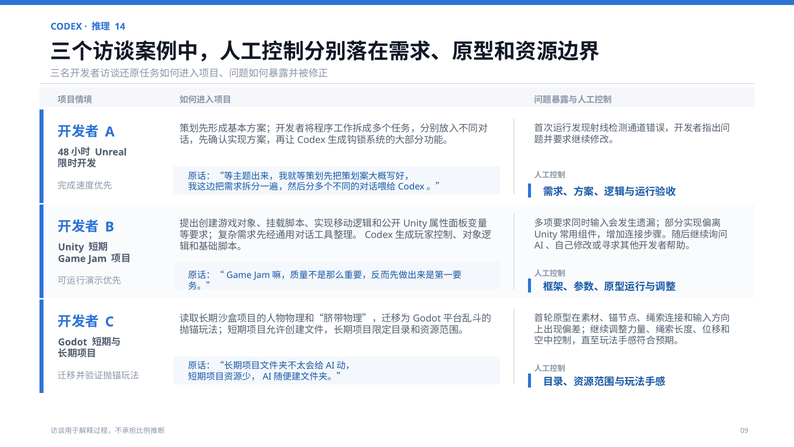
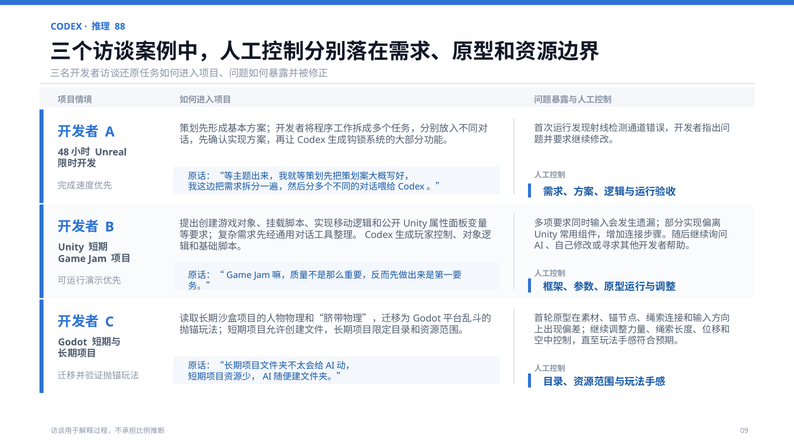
14: 14 -> 88
